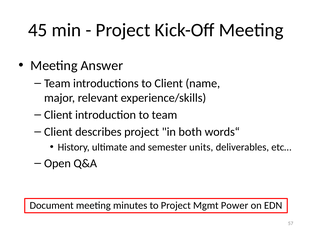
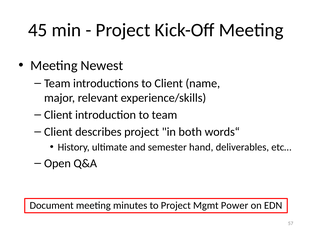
Answer: Answer -> Newest
units: units -> hand
